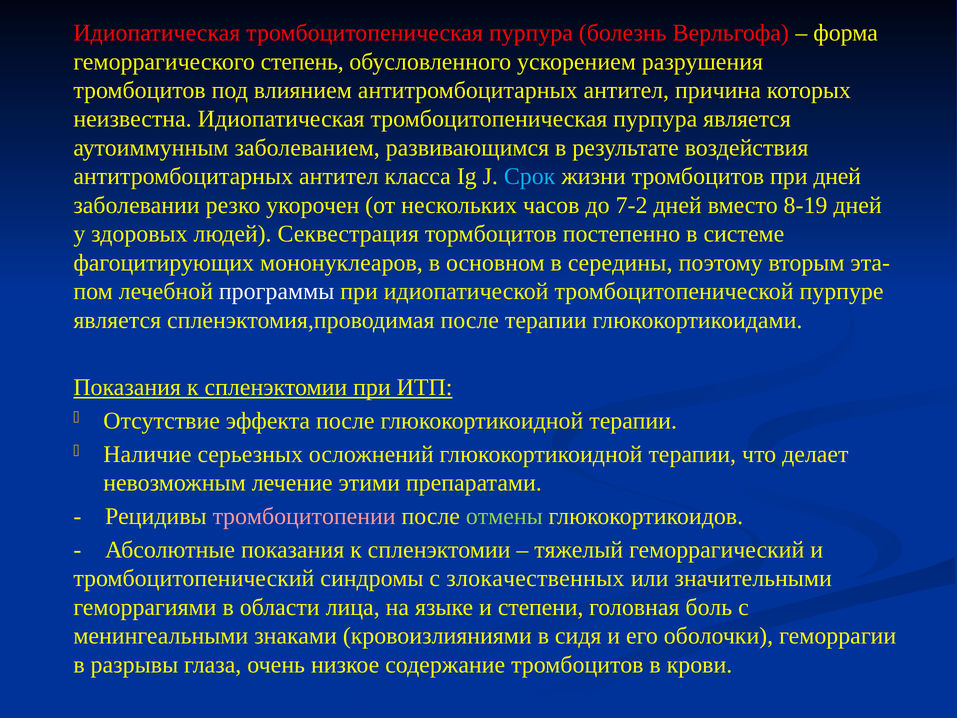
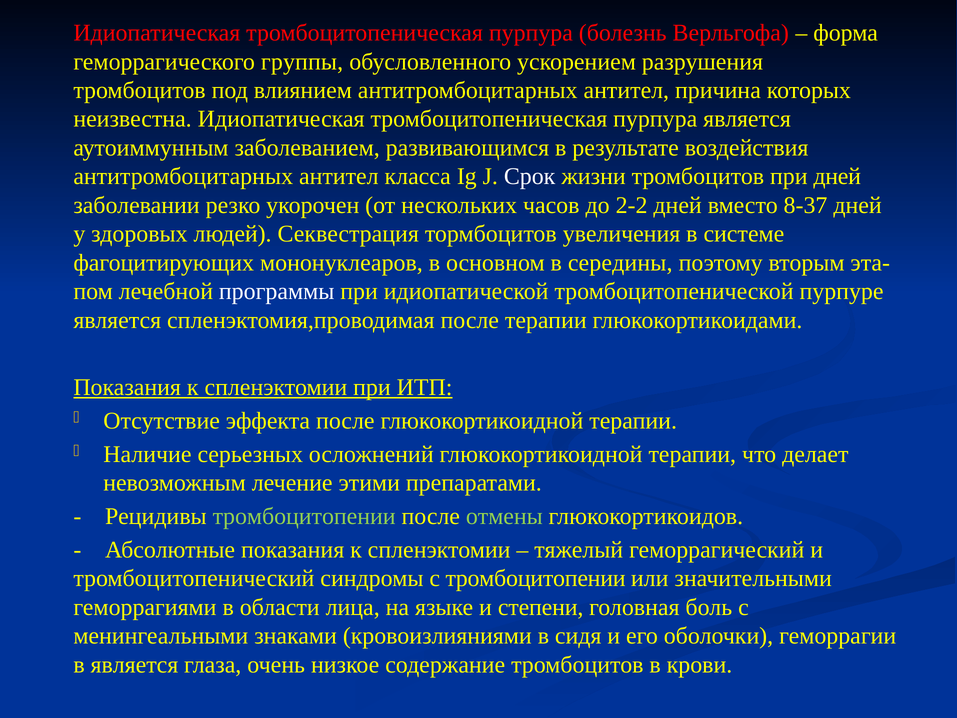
степень: степень -> группы
Срок colour: light blue -> white
7-2: 7-2 -> 2-2
8-19: 8-19 -> 8-37
постепенно: постепенно -> увеличения
тромбоцитопении at (304, 516) colour: pink -> light green
с злокачественных: злокачественных -> тромбоцитопении
в разрывы: разрывы -> является
